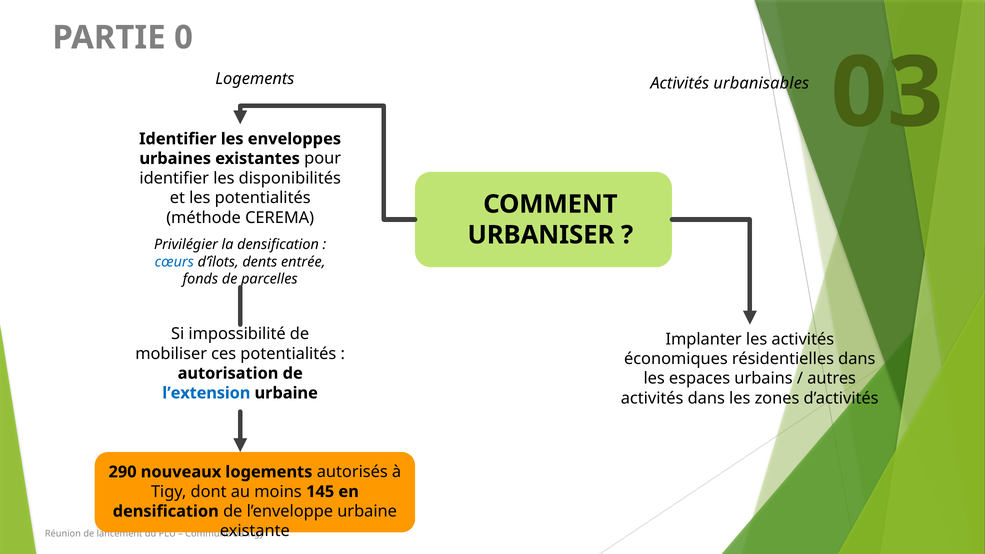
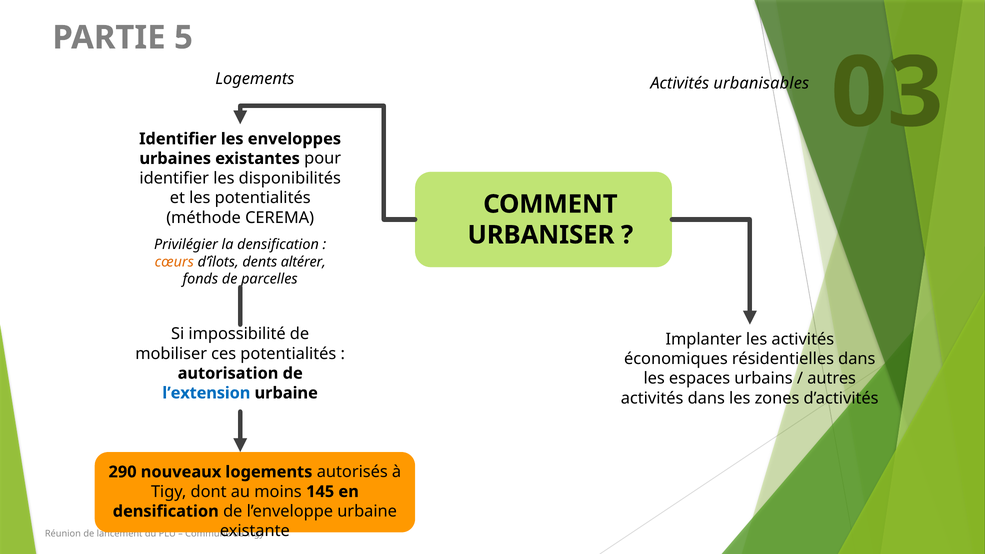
0: 0 -> 5
cœurs colour: blue -> orange
entrée: entrée -> altérer
